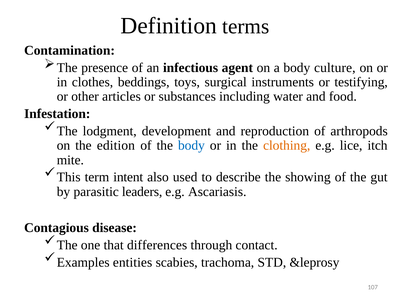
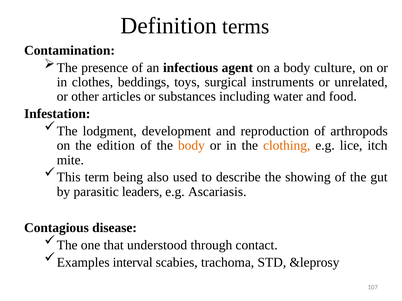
testifying: testifying -> unrelated
body at (191, 146) colour: blue -> orange
intent: intent -> being
differences: differences -> understood
entities: entities -> interval
